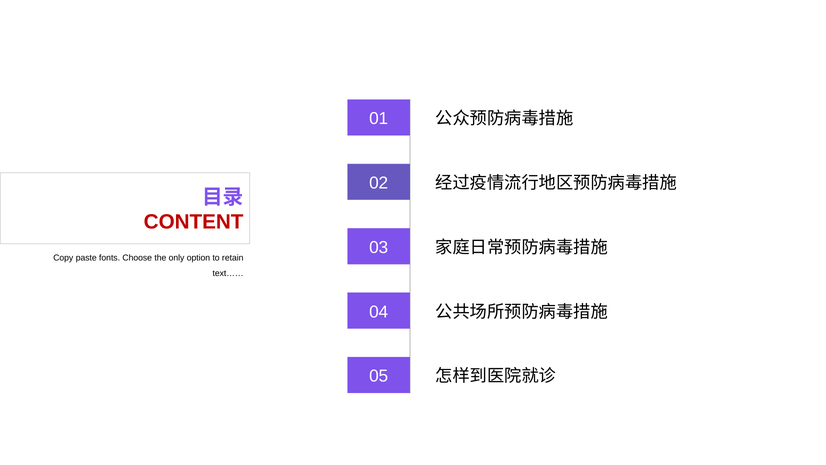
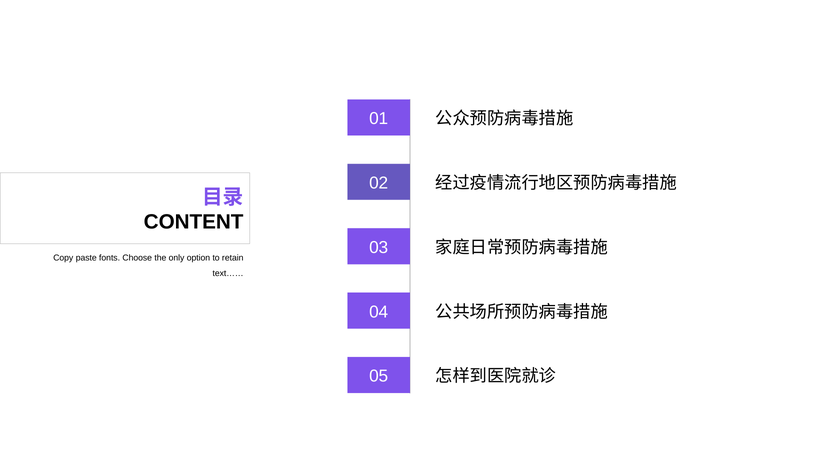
CONTENT colour: red -> black
